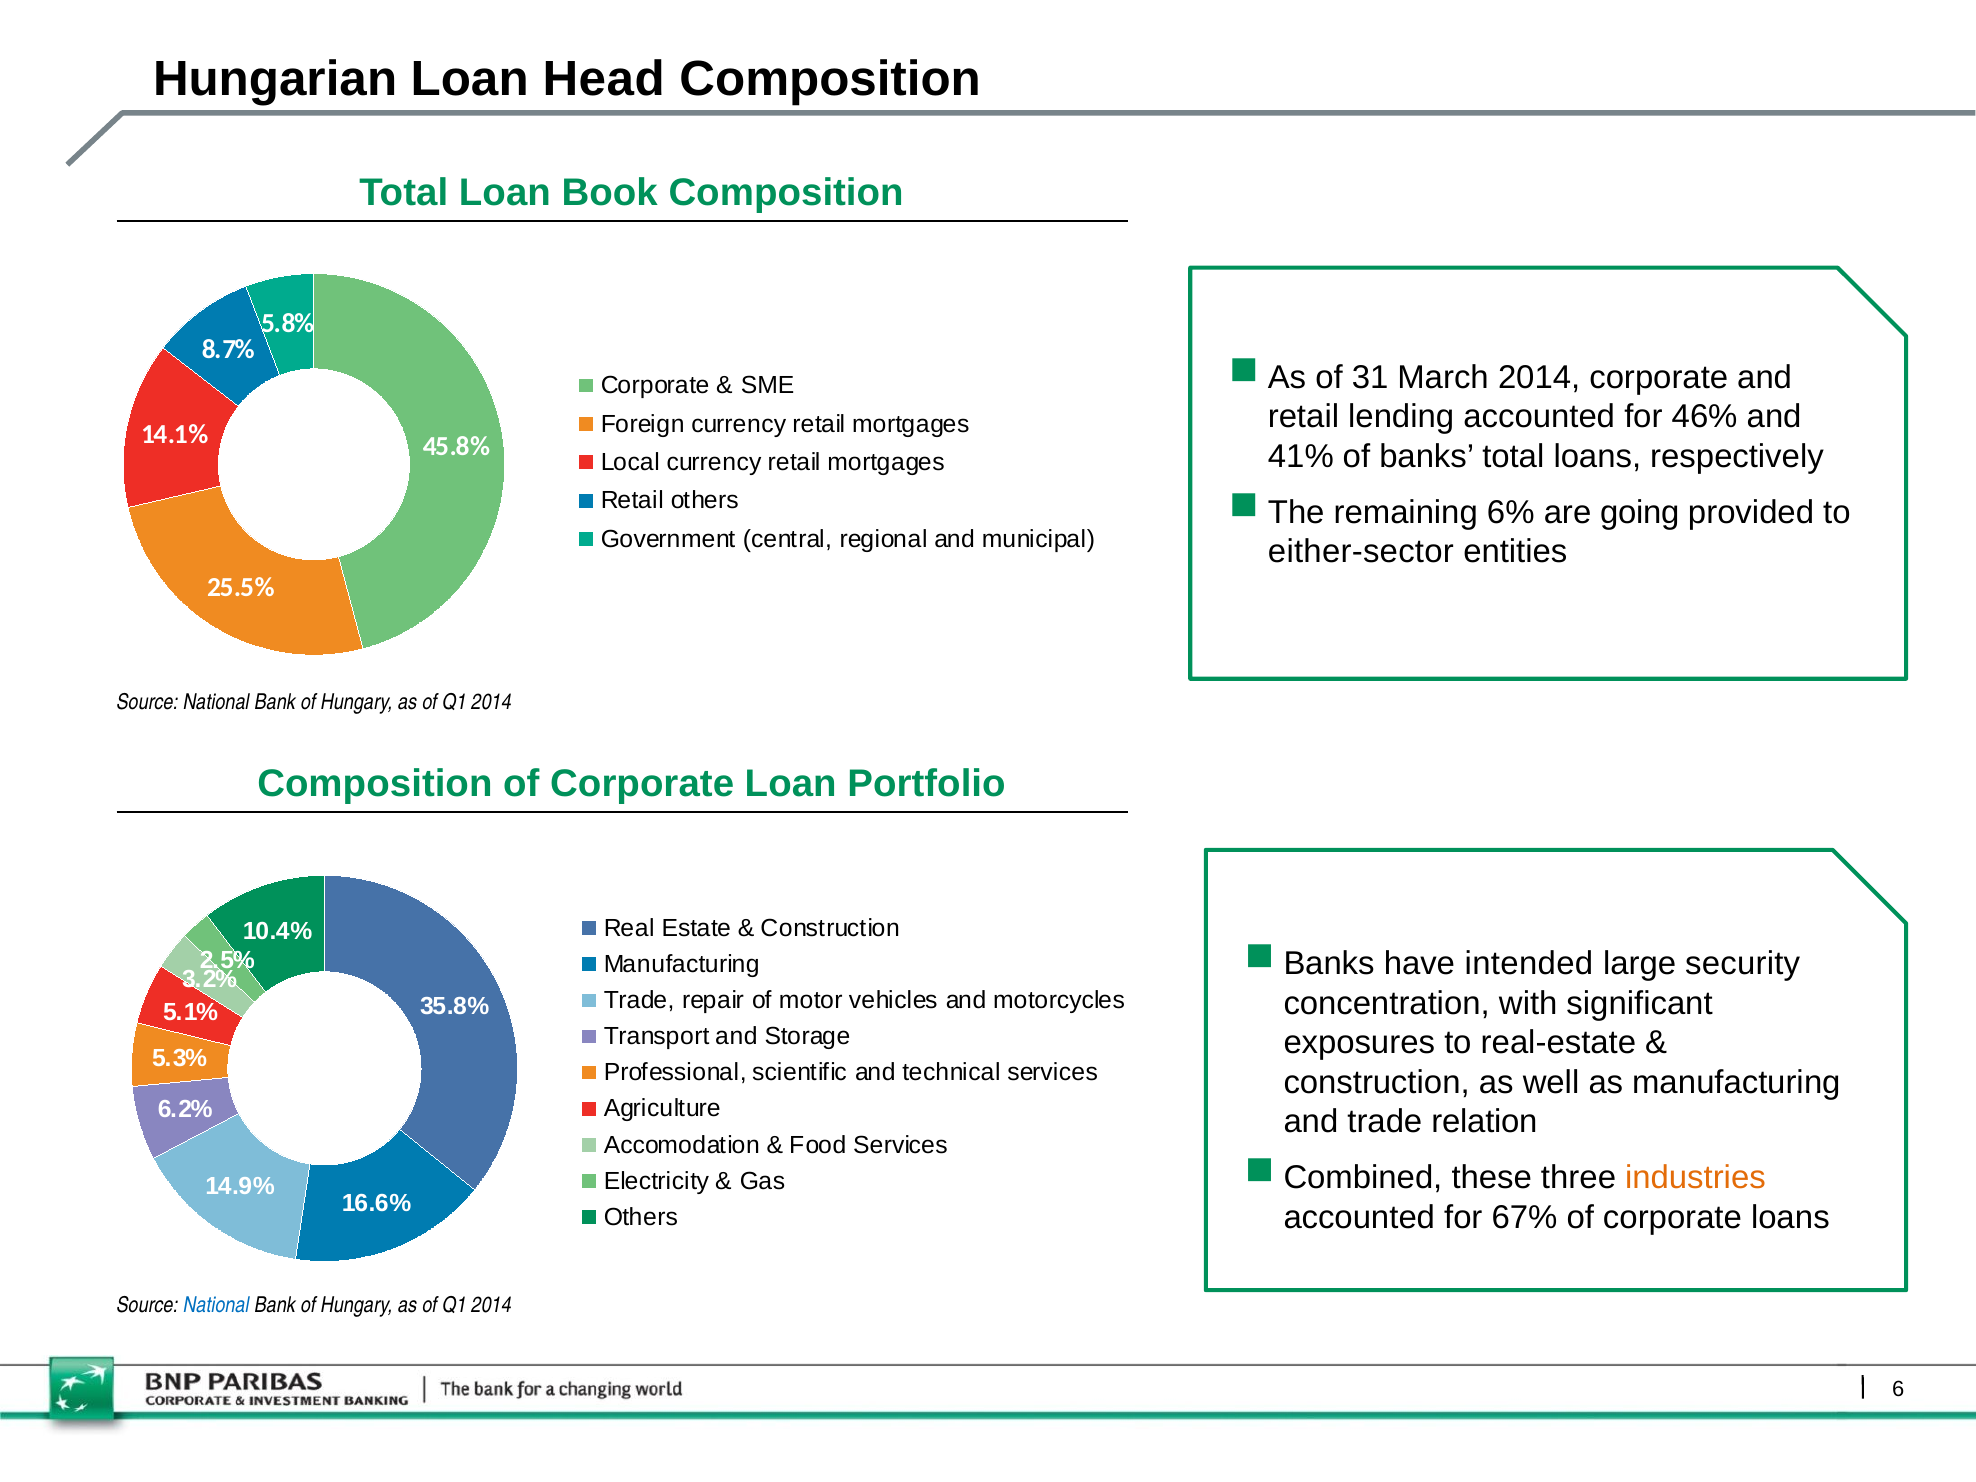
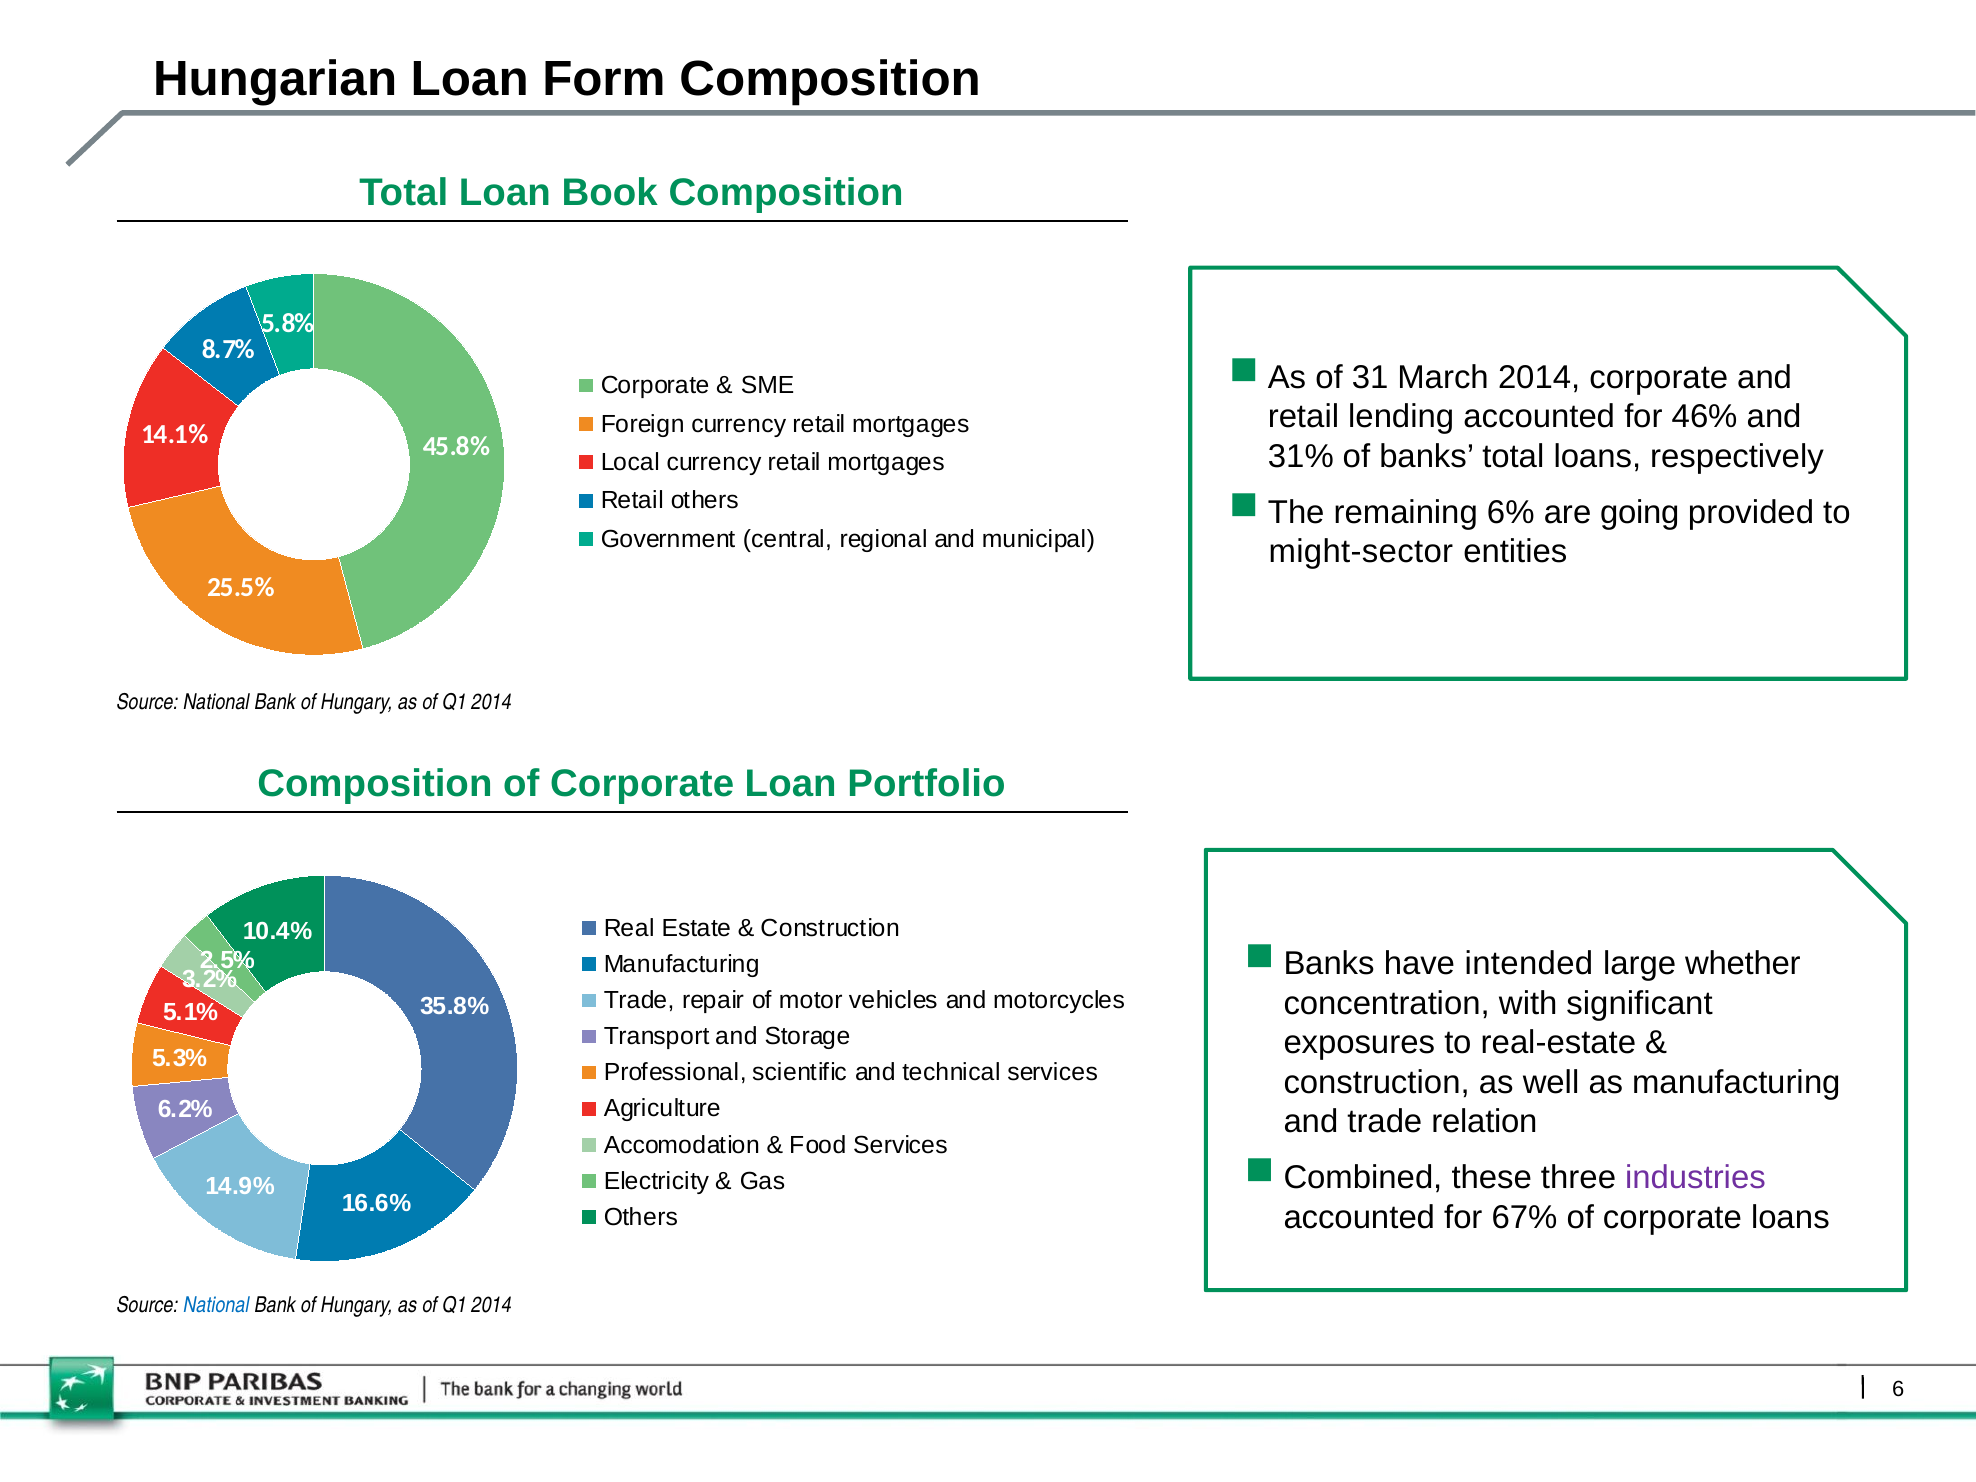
Head: Head -> Form
41%: 41% -> 31%
either-sector: either-sector -> might-sector
security: security -> whether
industries colour: orange -> purple
